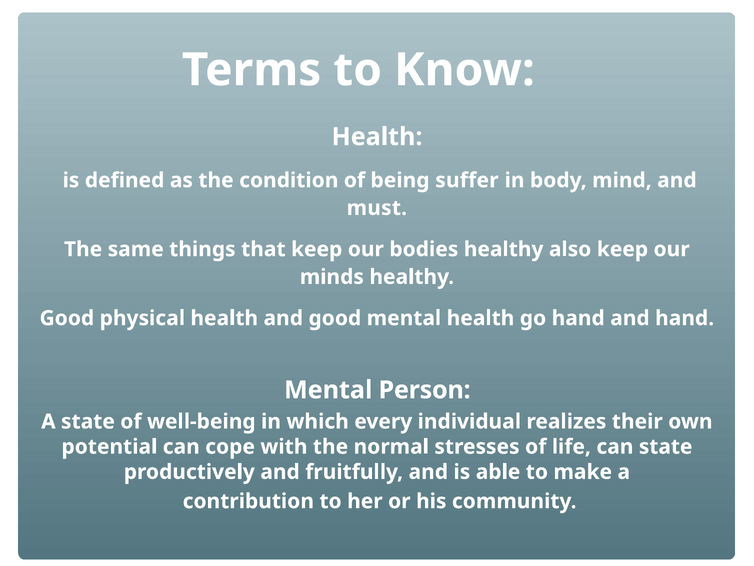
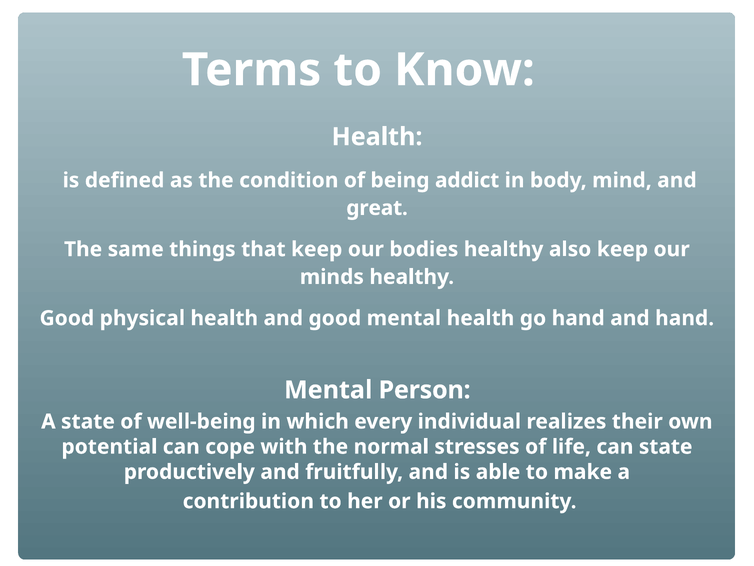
suffer: suffer -> addict
must: must -> great
